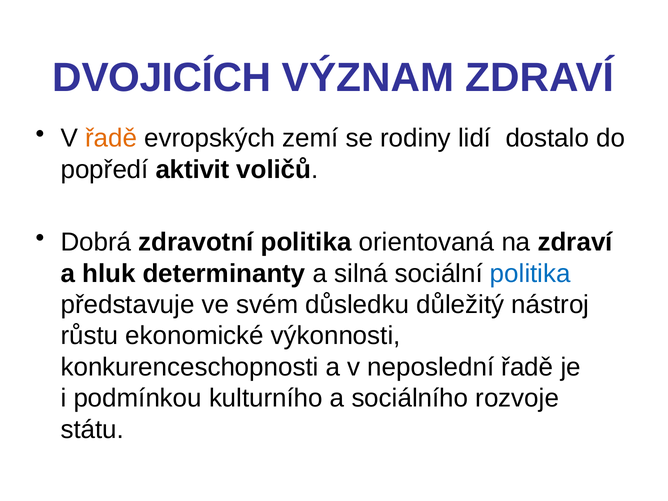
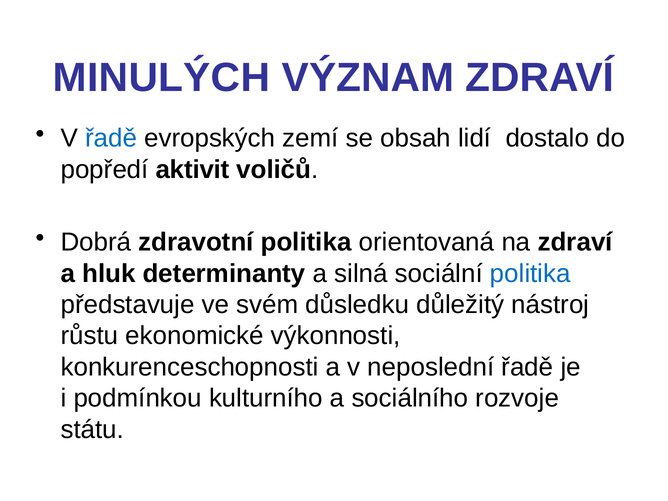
DVOJICÍCH: DVOJICÍCH -> MINULÝCH
řadě at (111, 138) colour: orange -> blue
rodiny: rodiny -> obsah
